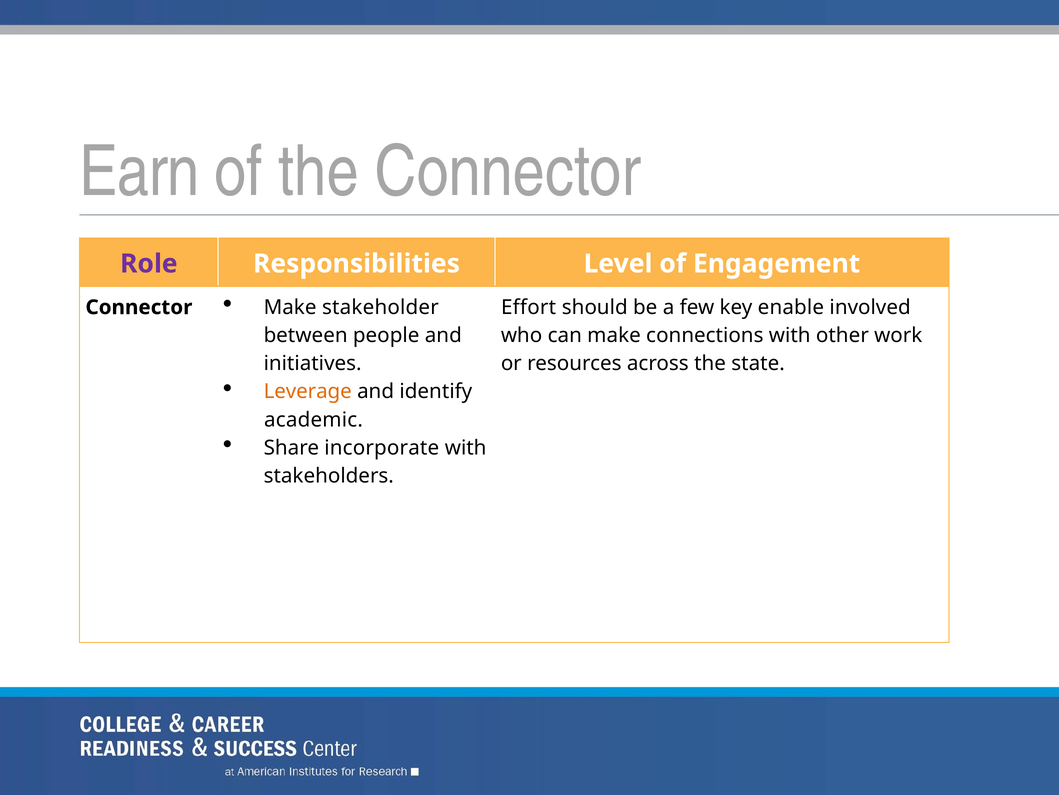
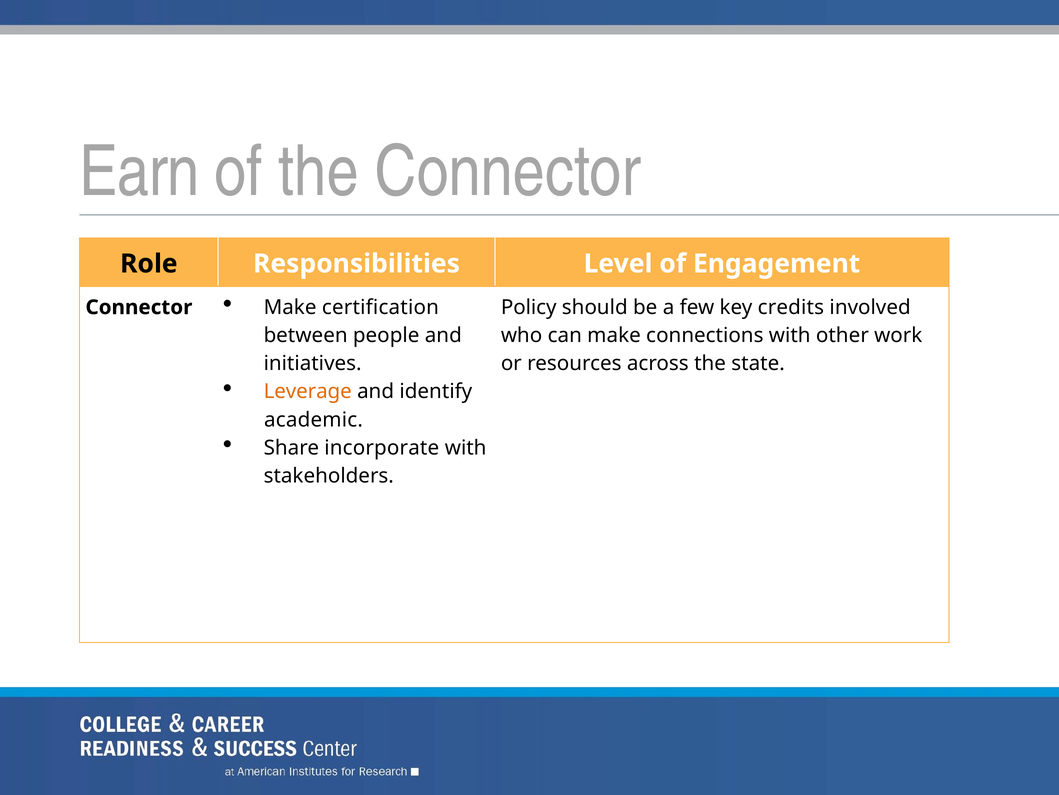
Role colour: purple -> black
Effort: Effort -> Policy
enable: enable -> credits
stakeholder: stakeholder -> certification
